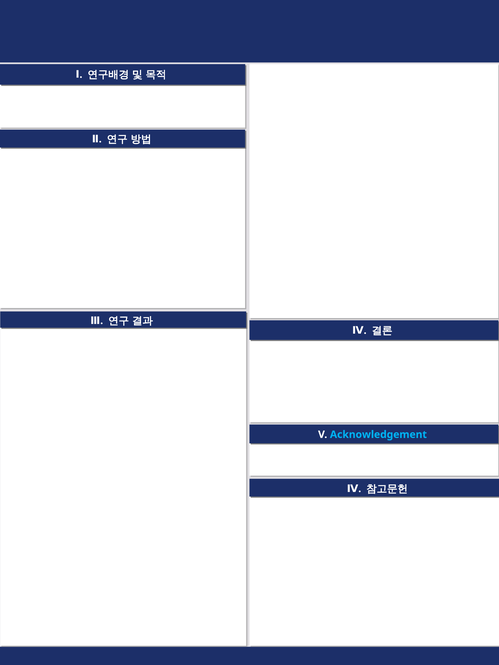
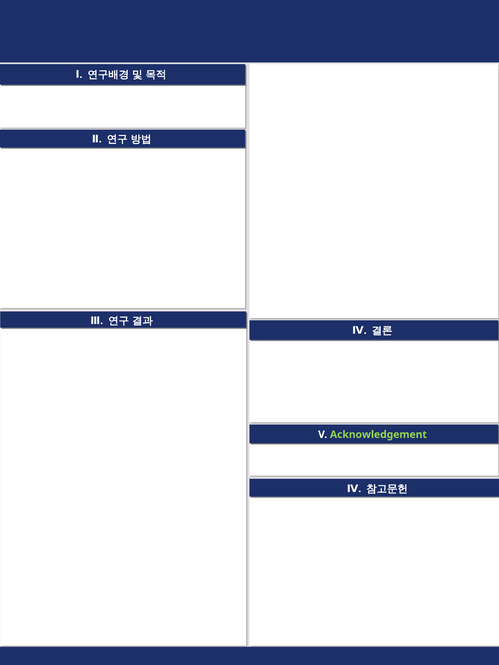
Acknowledgement colour: light blue -> light green
